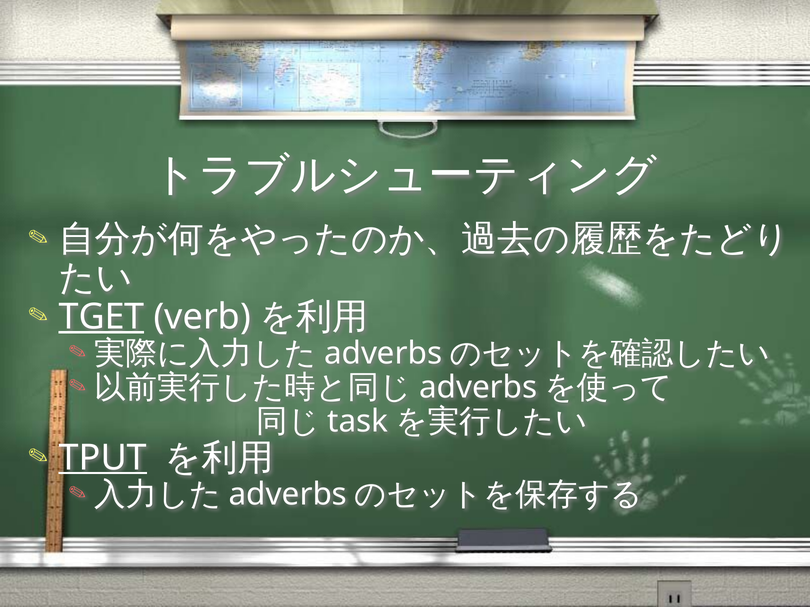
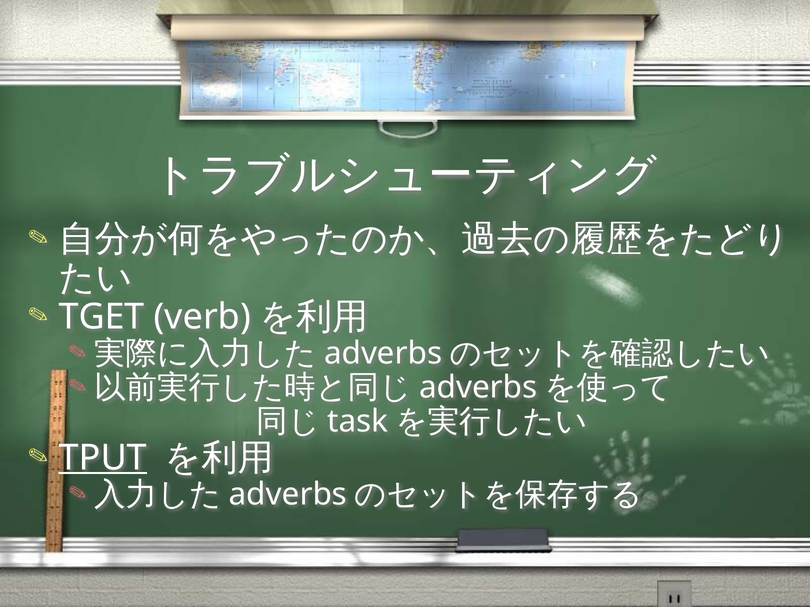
TGET underline: present -> none
